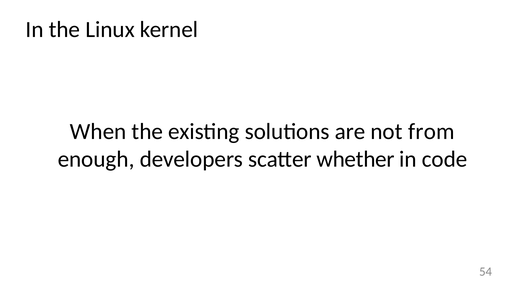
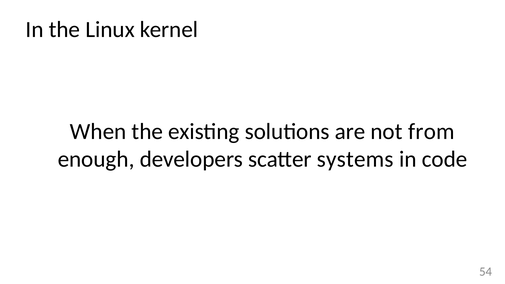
whether: whether -> systems
